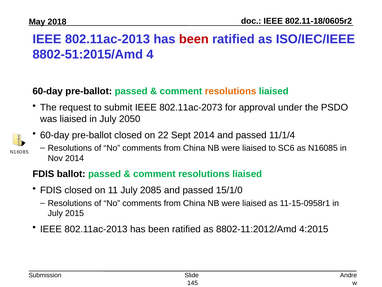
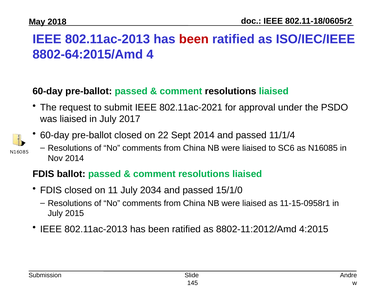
8802-51:2015/Amd: 8802-51:2015/Amd -> 8802-64:2015/Amd
resolutions at (231, 91) colour: orange -> black
802.11ac-2073: 802.11ac-2073 -> 802.11ac-2021
2050: 2050 -> 2017
2085: 2085 -> 2034
